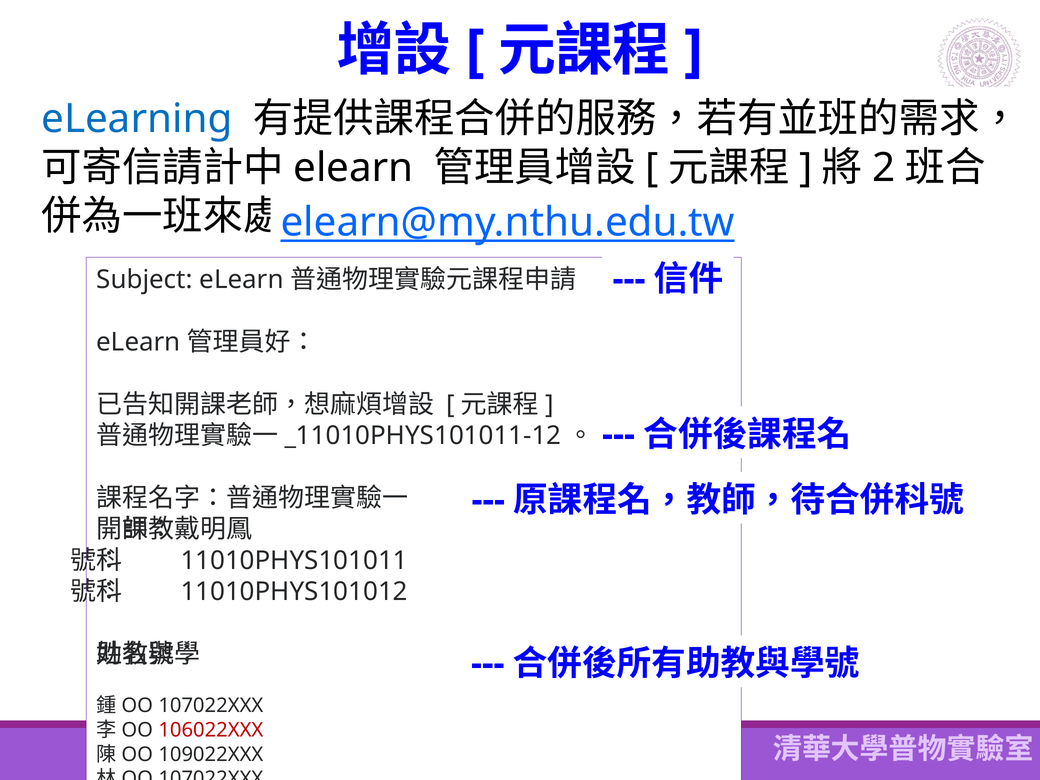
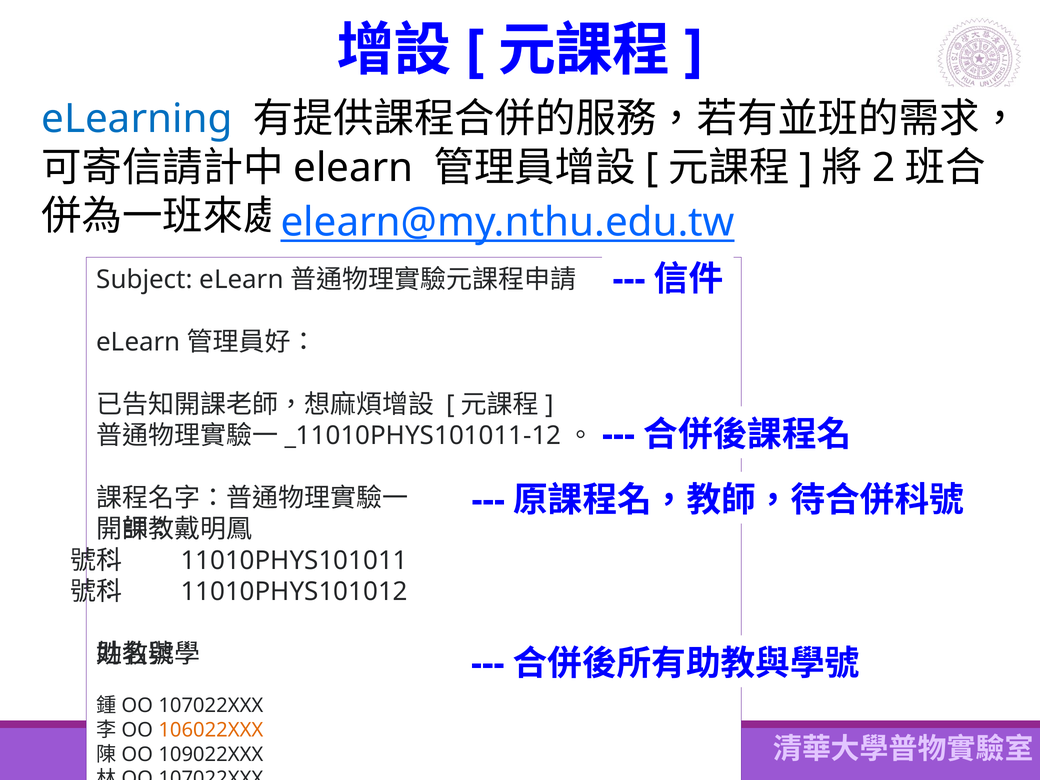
106022XXX colour: red -> orange
